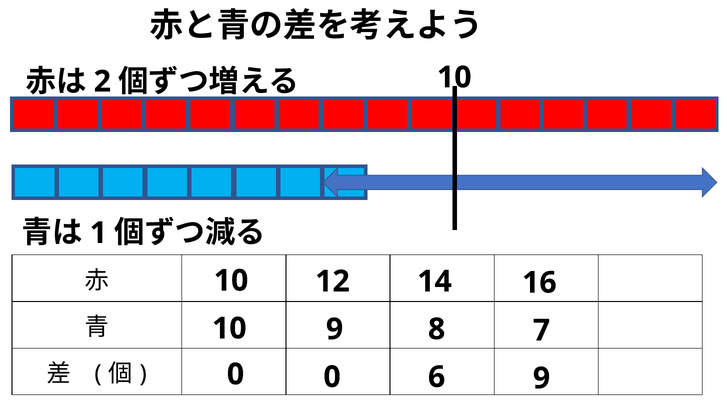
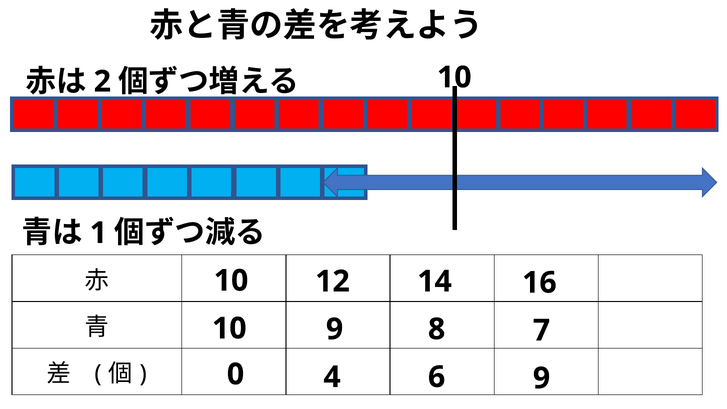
0 0: 0 -> 4
